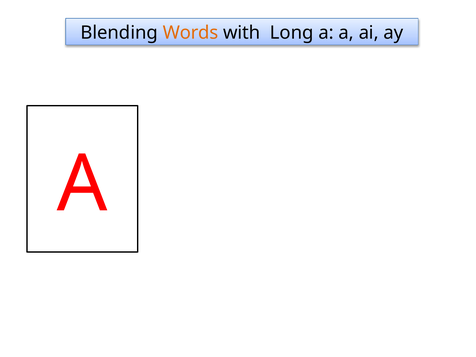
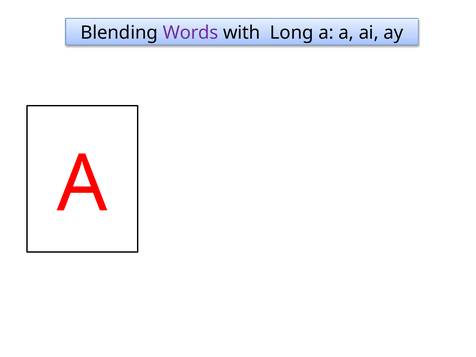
Words colour: orange -> purple
